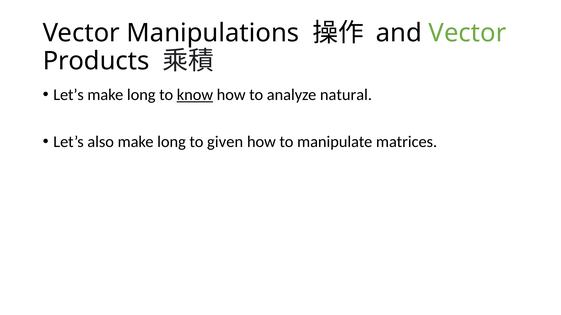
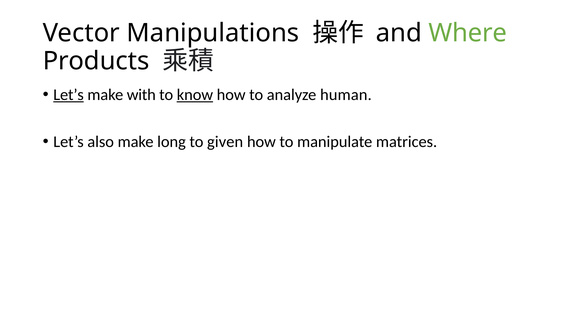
and Vector: Vector -> Where
Let’s at (69, 95) underline: none -> present
long at (141, 95): long -> with
natural: natural -> human
